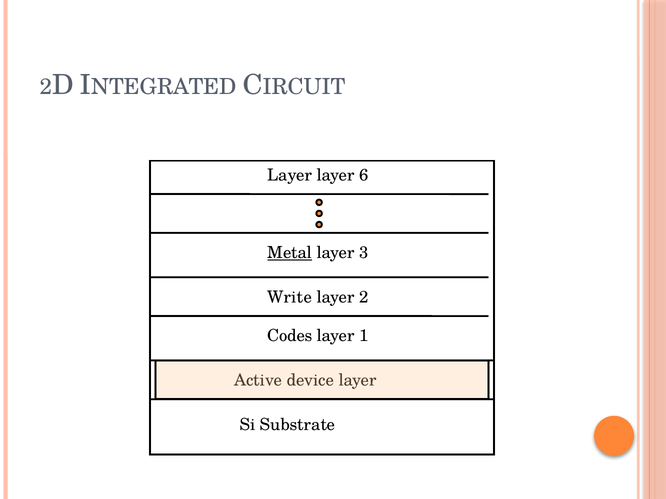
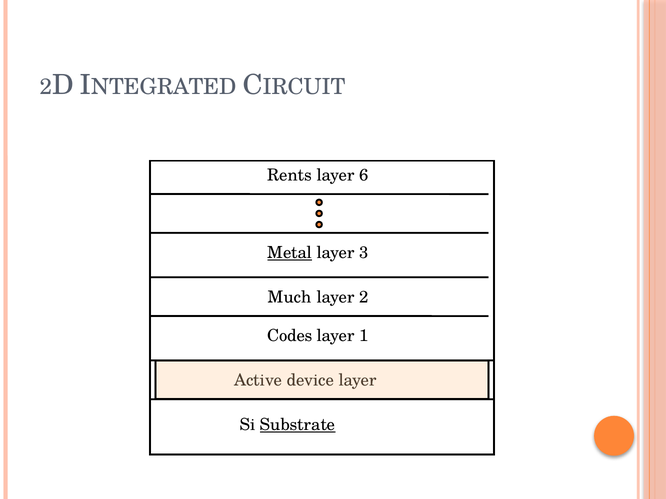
Layer at (290, 175): Layer -> Rents
Write: Write -> Much
Substrate underline: none -> present
